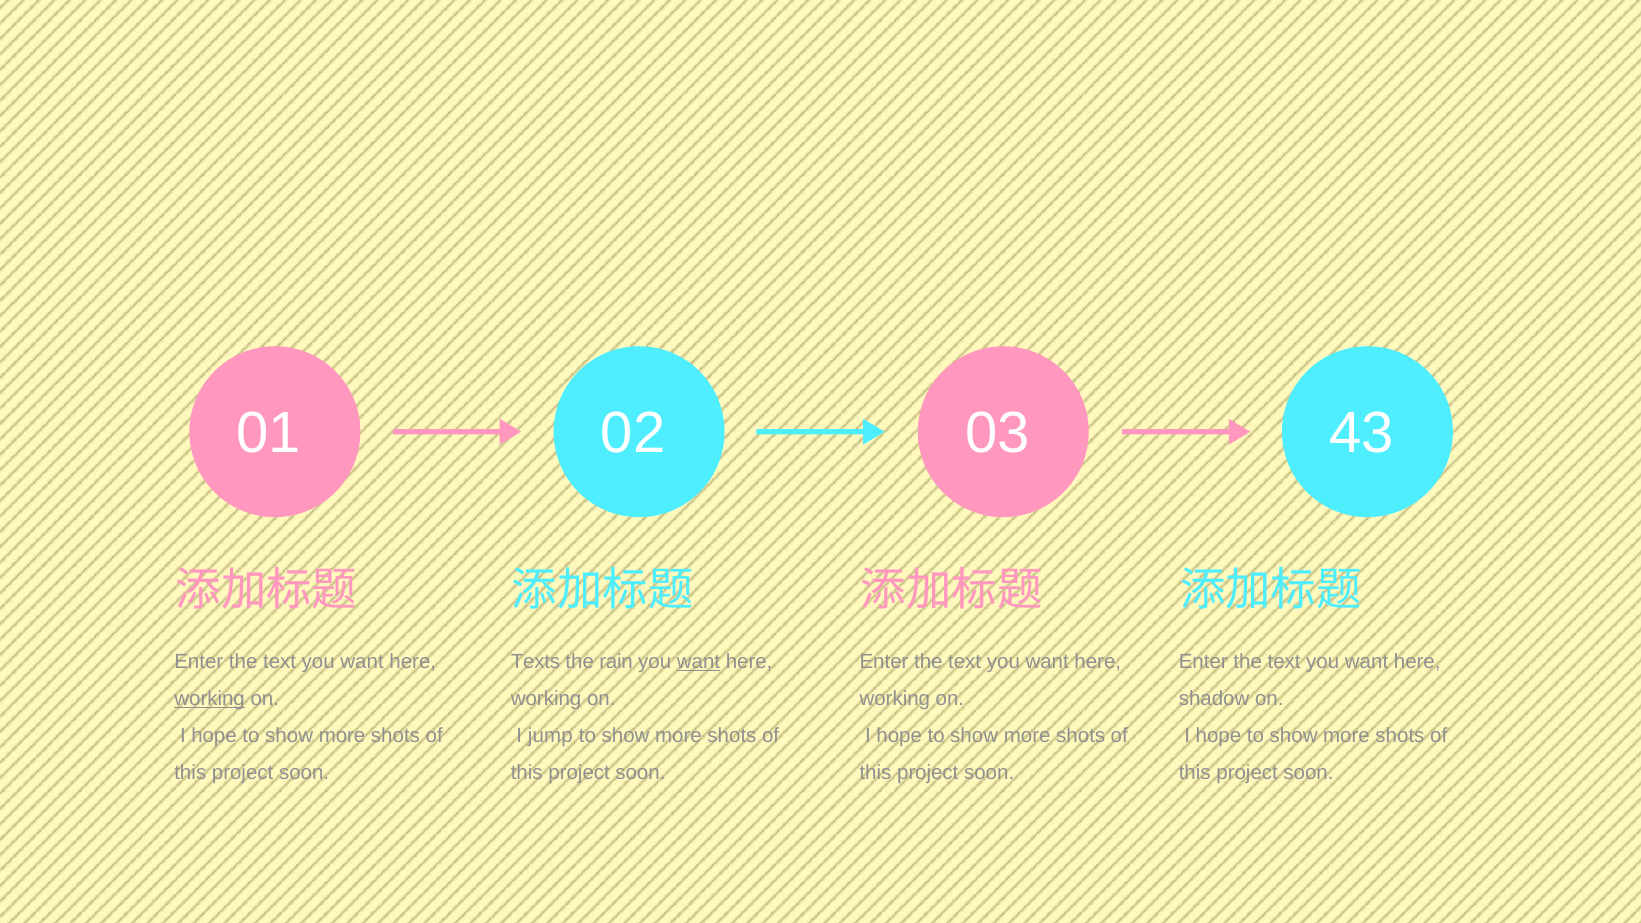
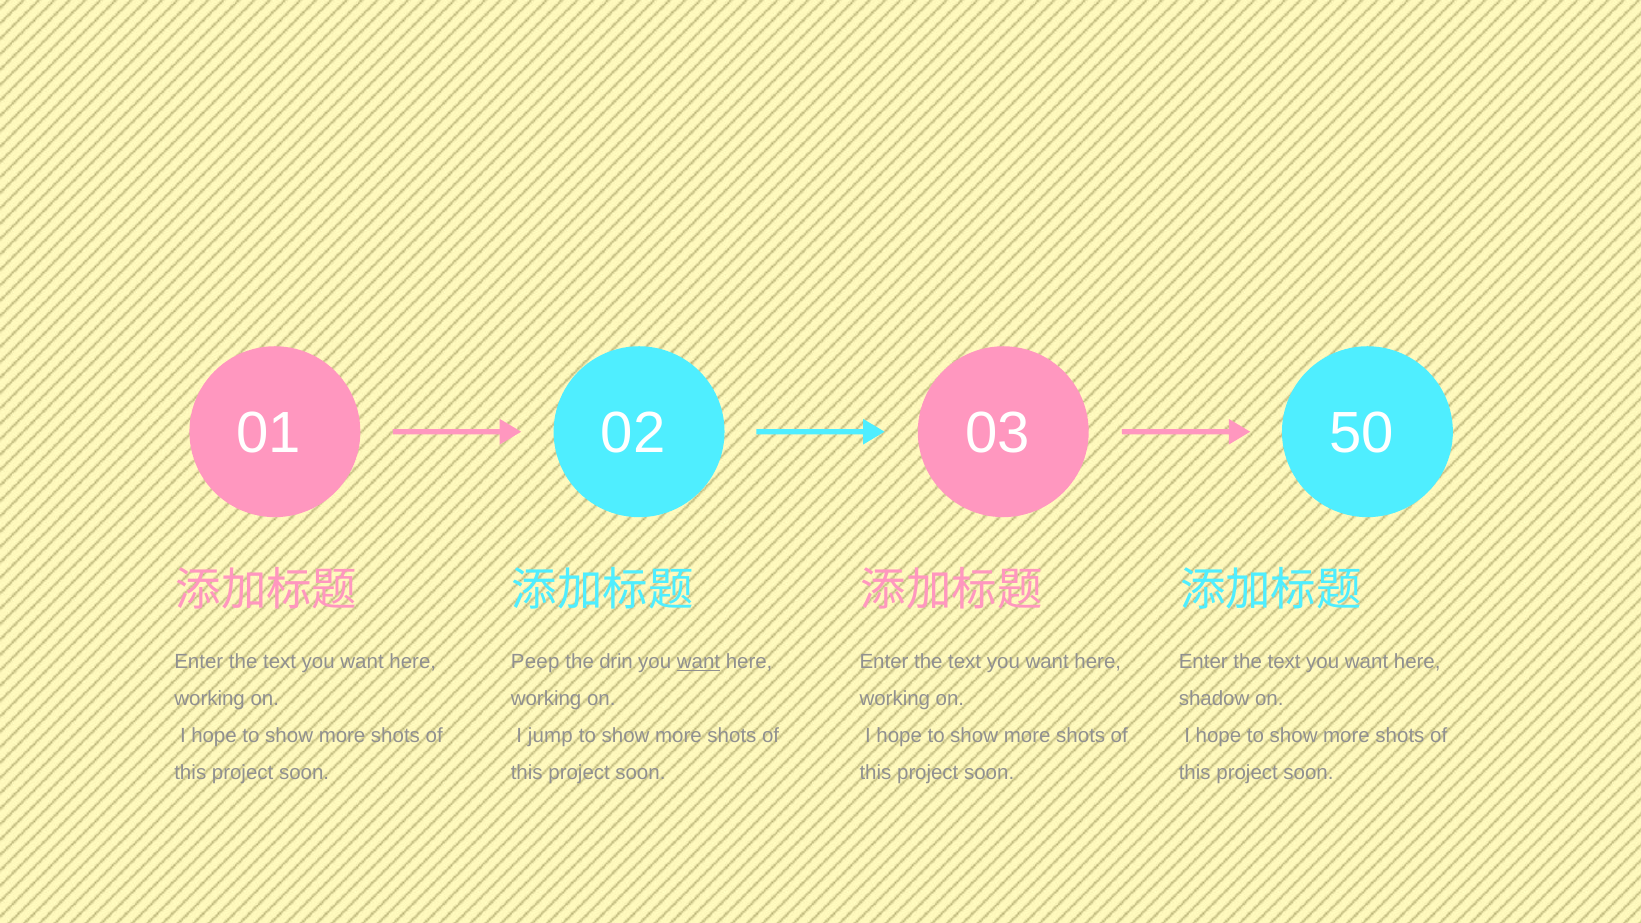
43: 43 -> 50
Texts: Texts -> Peep
rain: rain -> drin
working at (210, 699) underline: present -> none
